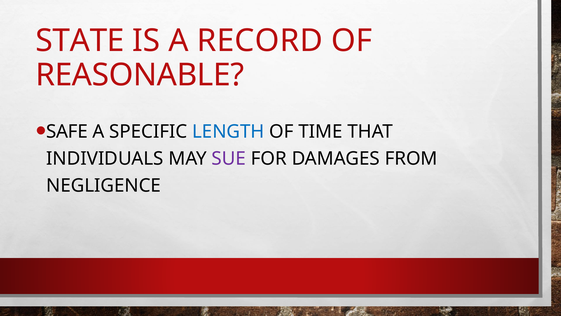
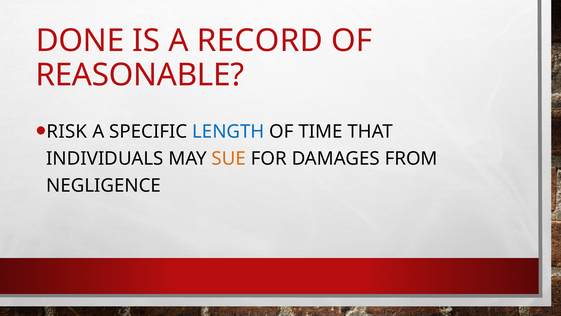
STATE: STATE -> DONE
SAFE: SAFE -> RISK
SUE colour: purple -> orange
